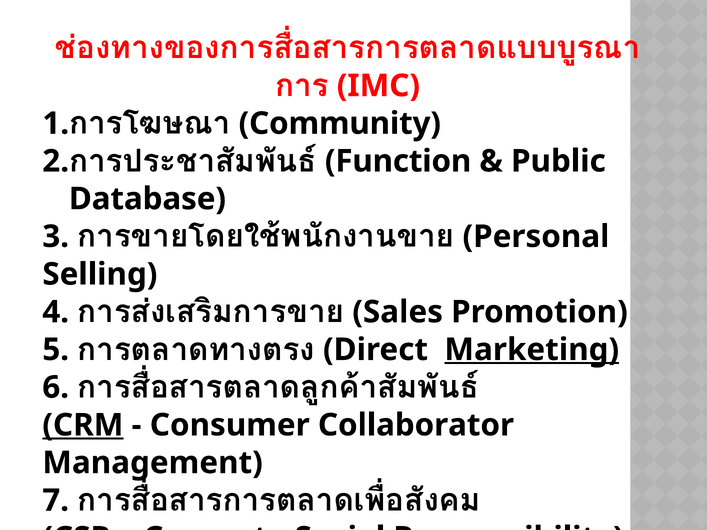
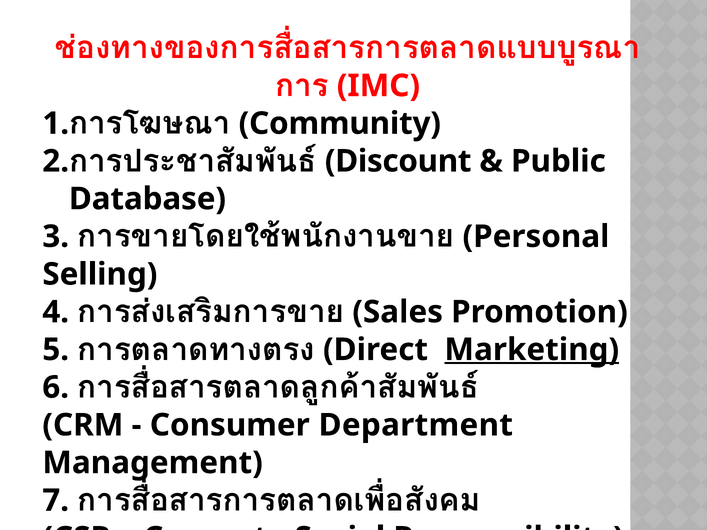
Function: Function -> Discount
CRM underline: present -> none
Collaborator: Collaborator -> Department
